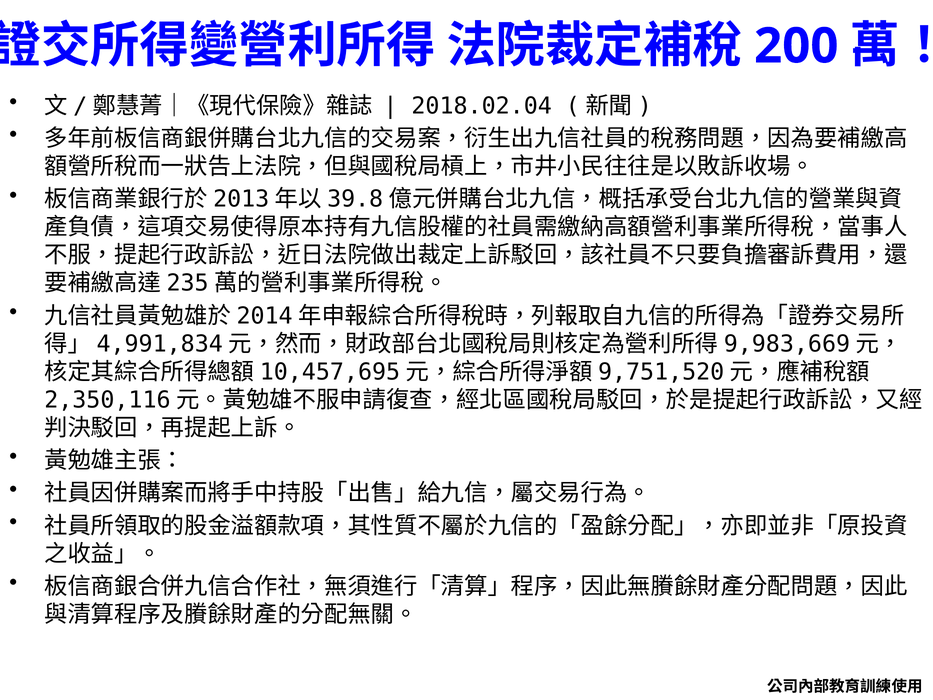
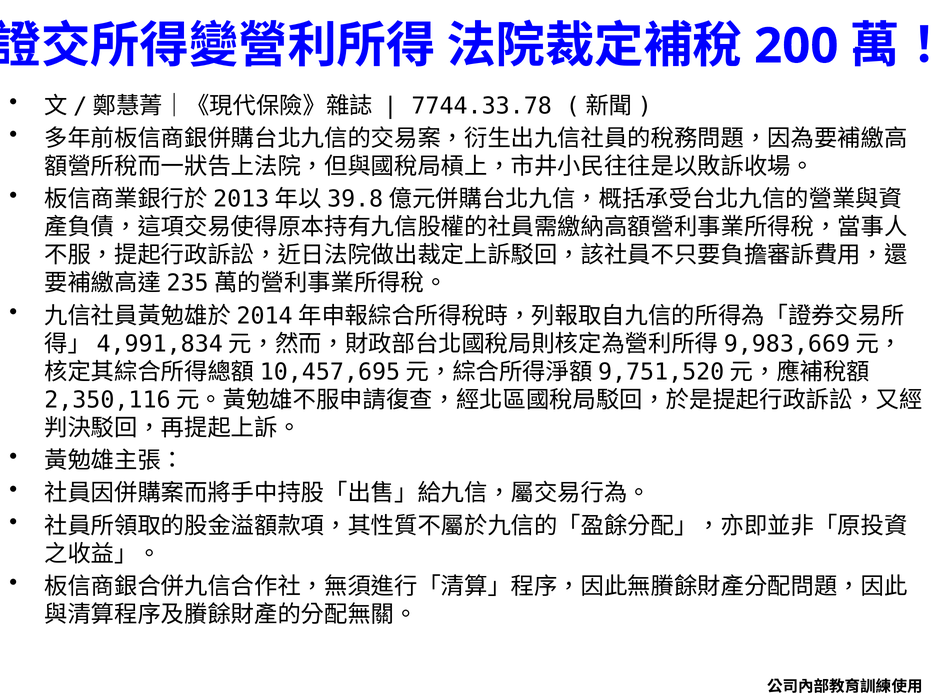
2018.02.04: 2018.02.04 -> 7744.33.78
